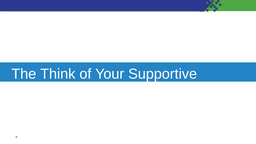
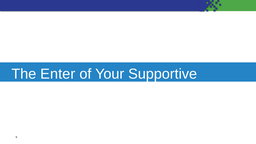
Think: Think -> Enter
